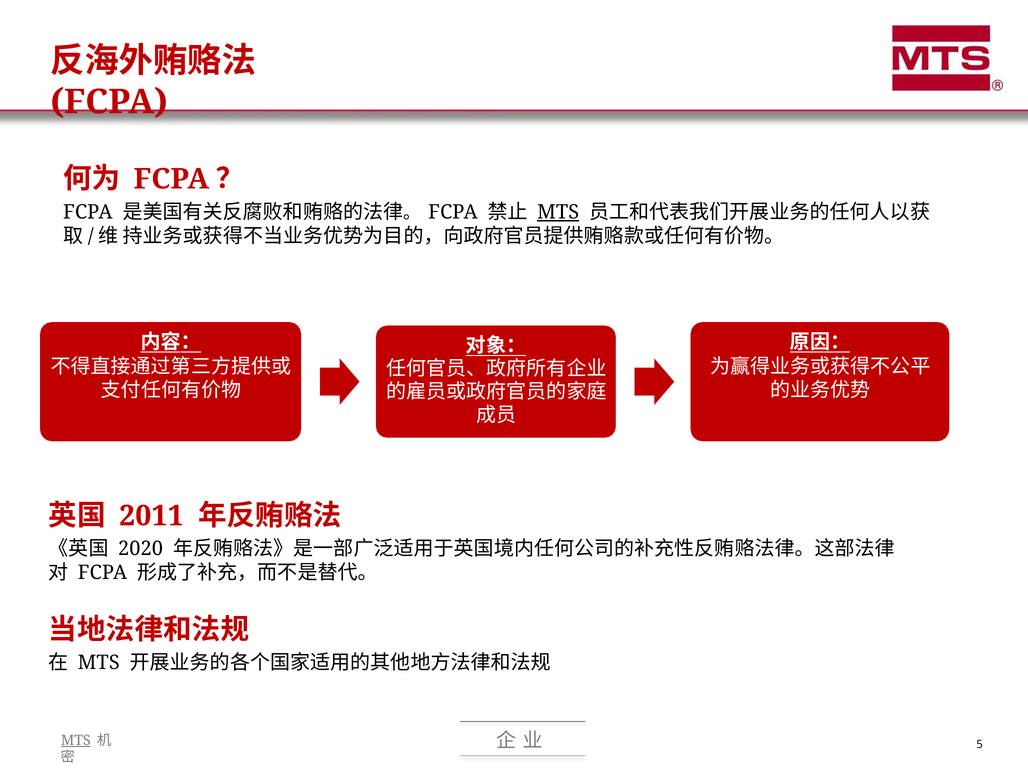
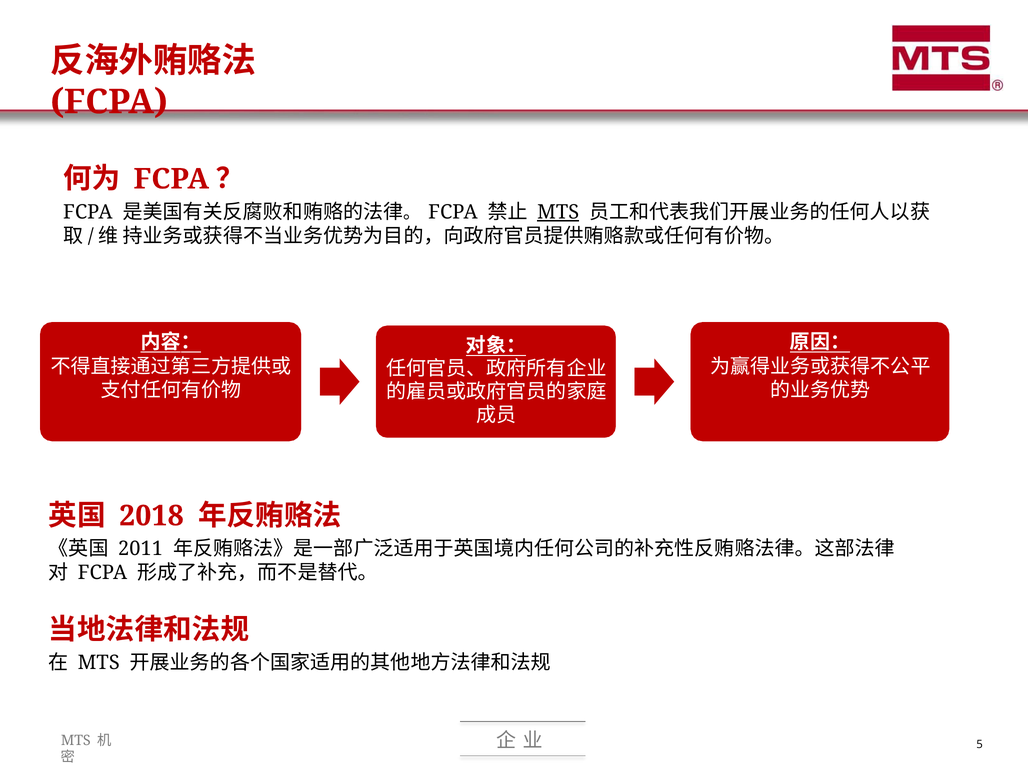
2011: 2011 -> 2018
2020: 2020 -> 2011
MTS at (76, 741) underline: present -> none
